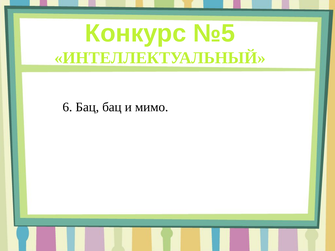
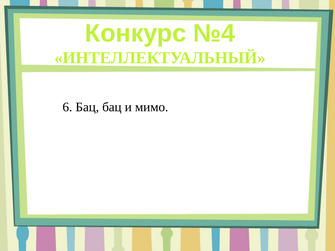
№5: №5 -> №4
